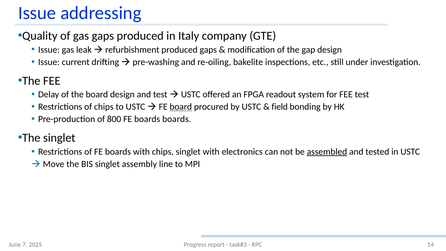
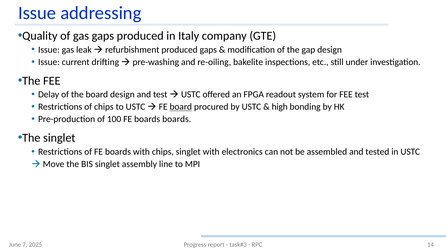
field: field -> high
800: 800 -> 100
assembled underline: present -> none
